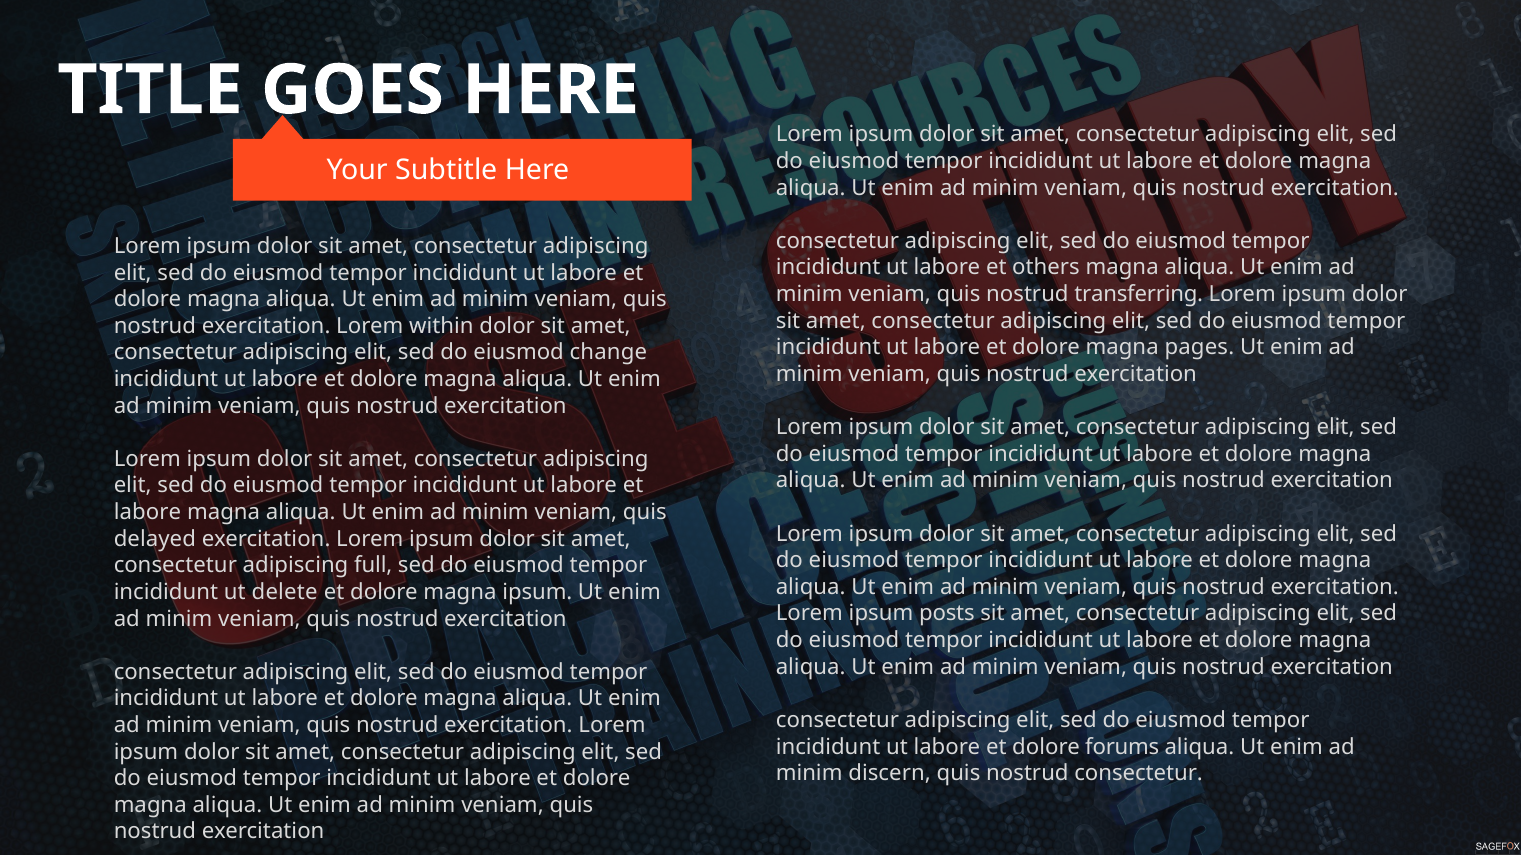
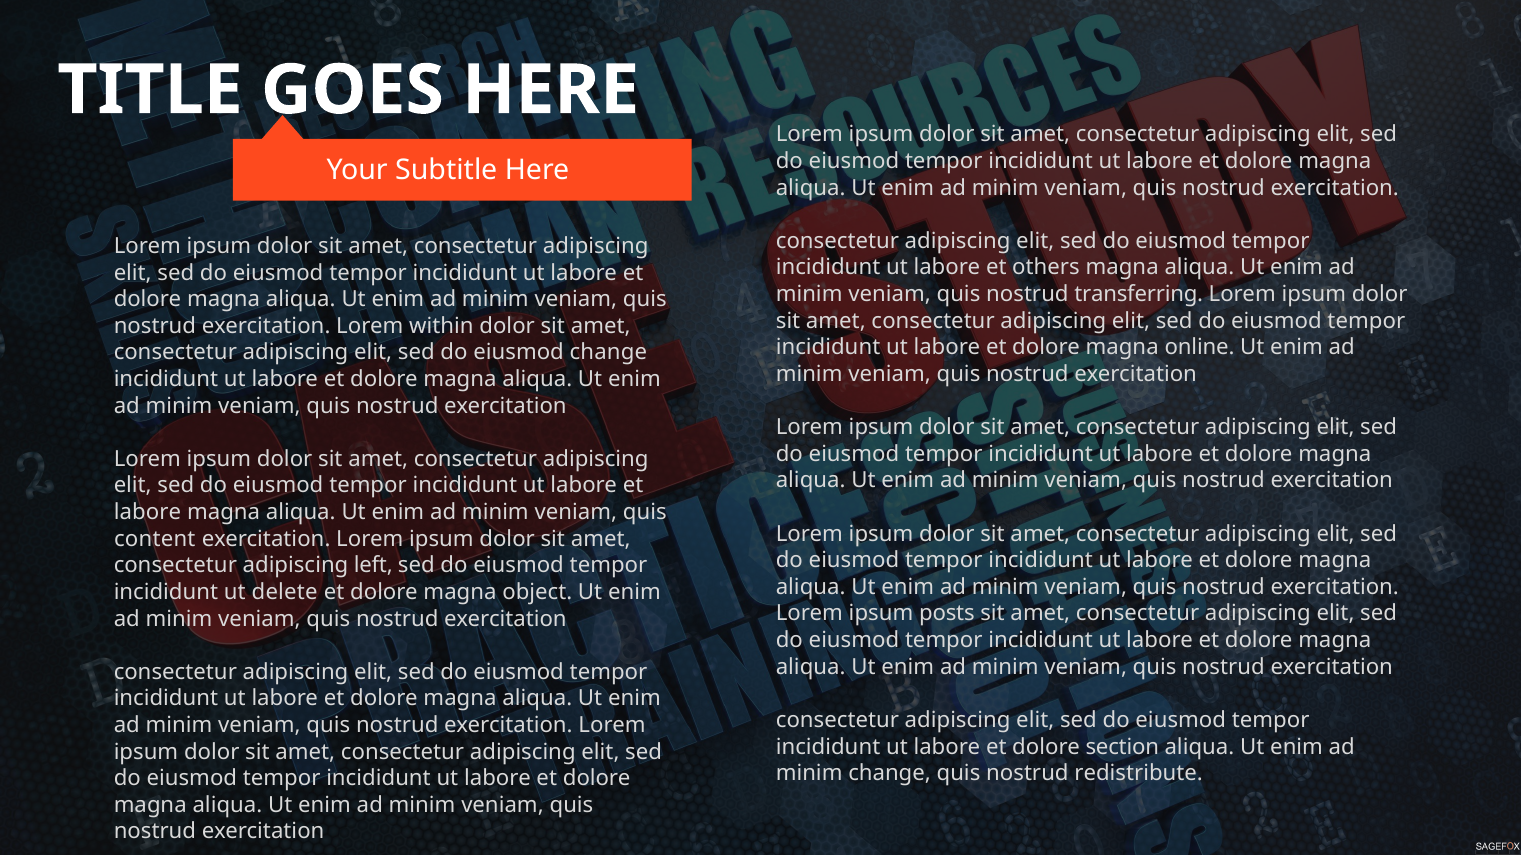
pages: pages -> online
delayed: delayed -> content
full: full -> left
magna ipsum: ipsum -> object
forums: forums -> section
minim discern: discern -> change
nostrud consectetur: consectetur -> redistribute
